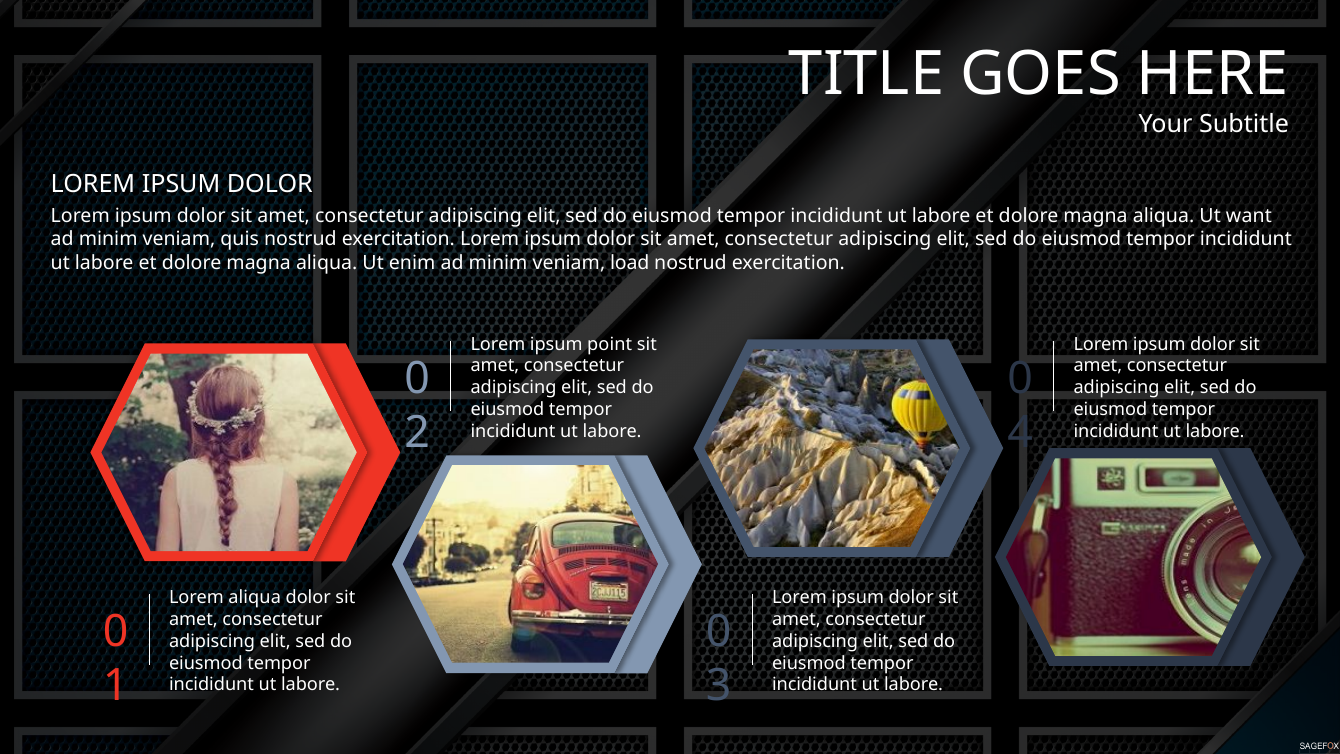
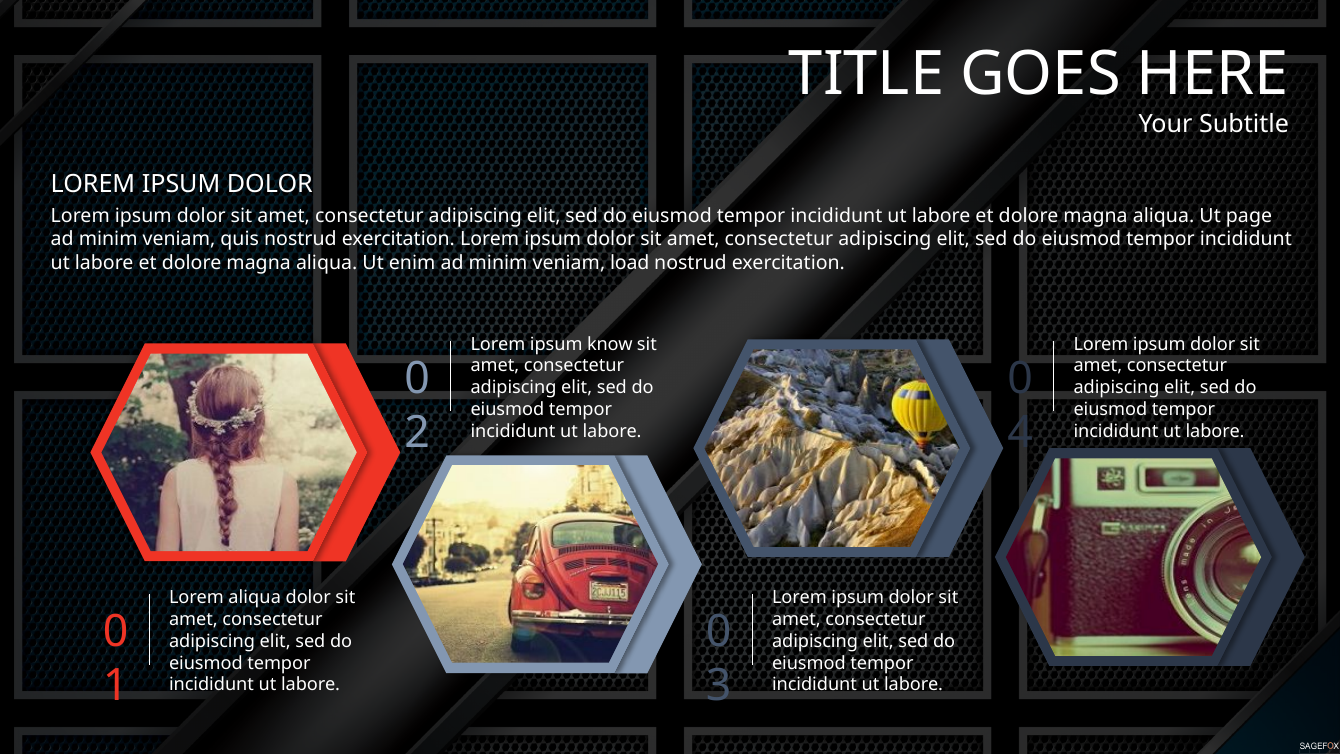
want: want -> page
point: point -> know
